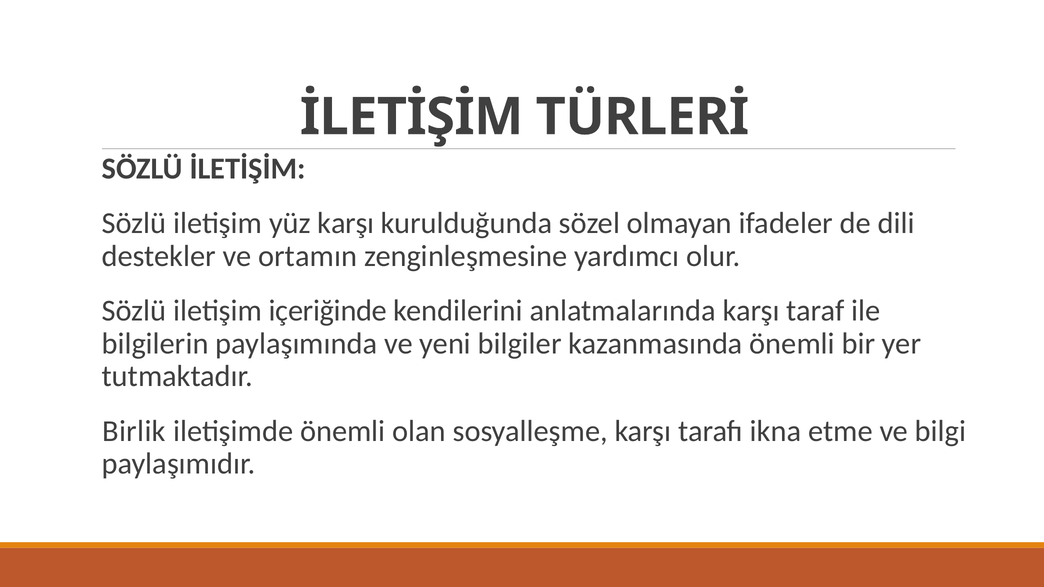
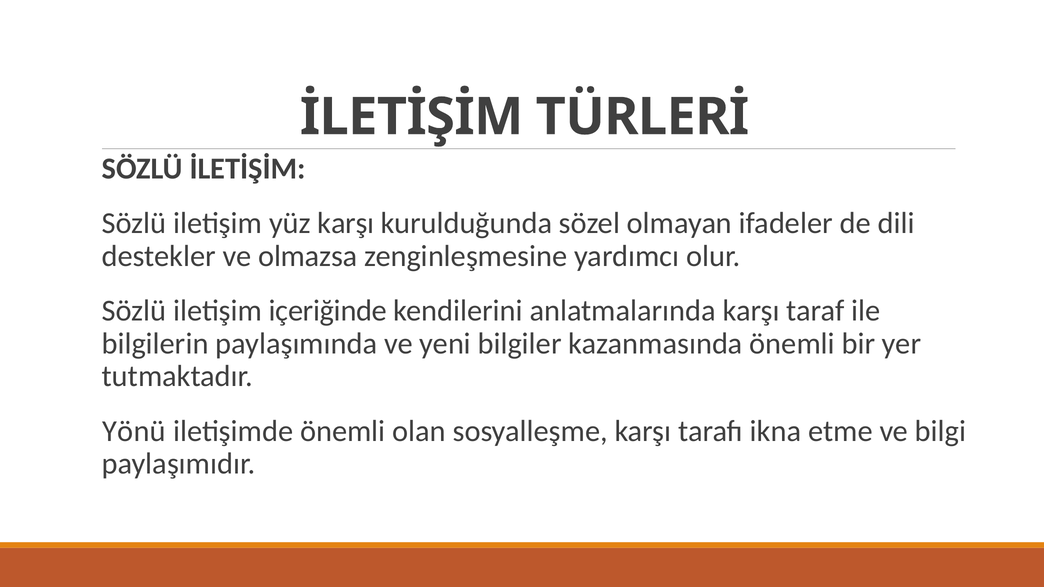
ortamın: ortamın -> olmazsa
Birlik: Birlik -> Yönü
